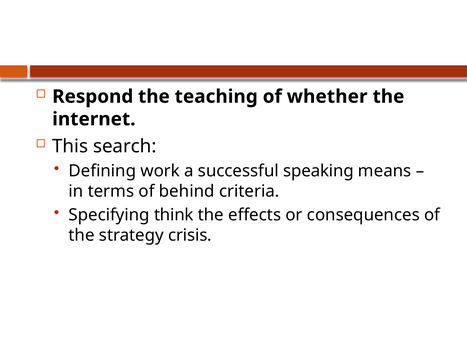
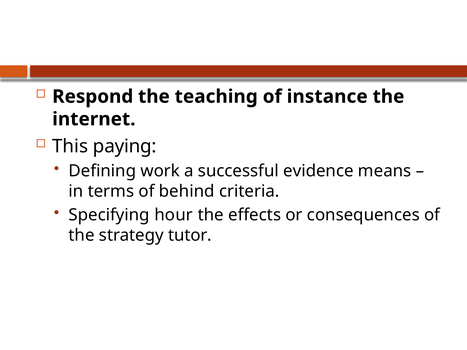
whether: whether -> instance
search: search -> paying
speaking: speaking -> evidence
think: think -> hour
crisis: crisis -> tutor
